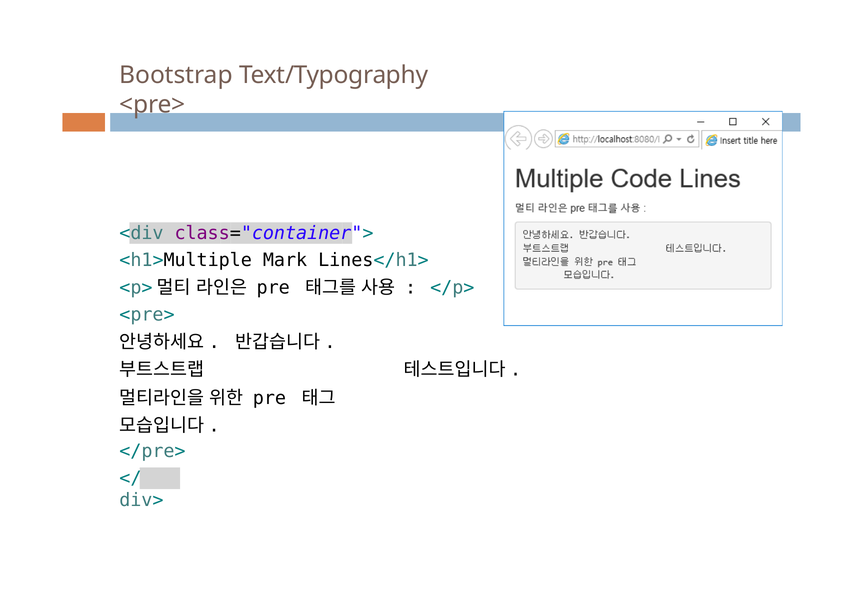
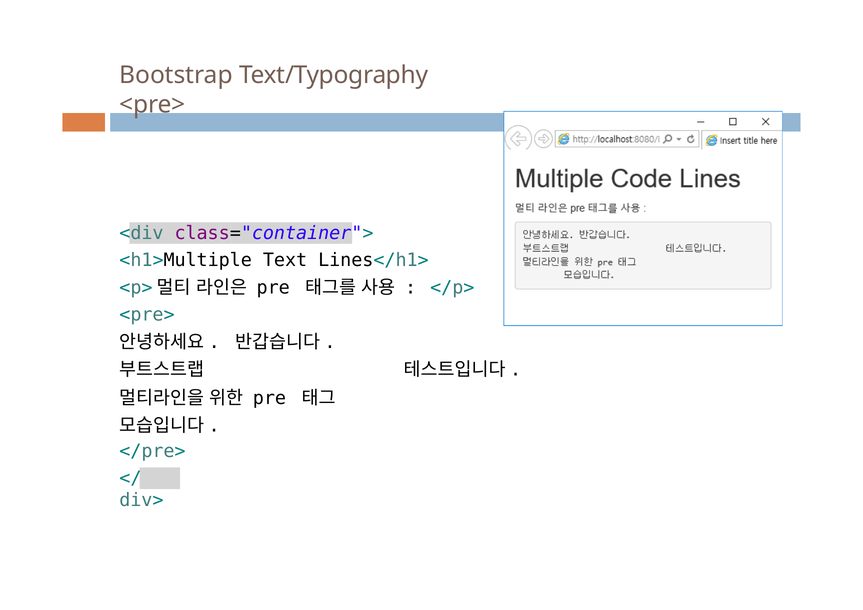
Mark: Mark -> Text
